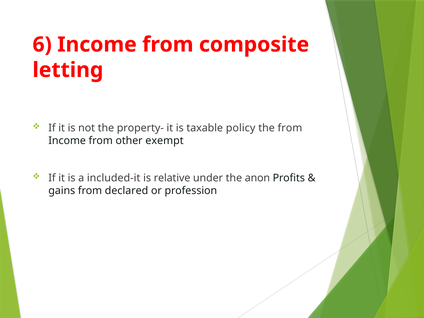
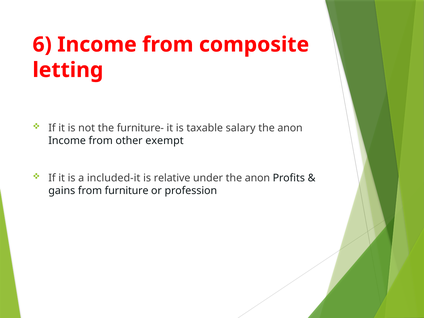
property-: property- -> furniture-
policy: policy -> salary
from at (290, 128): from -> anon
declared: declared -> furniture
